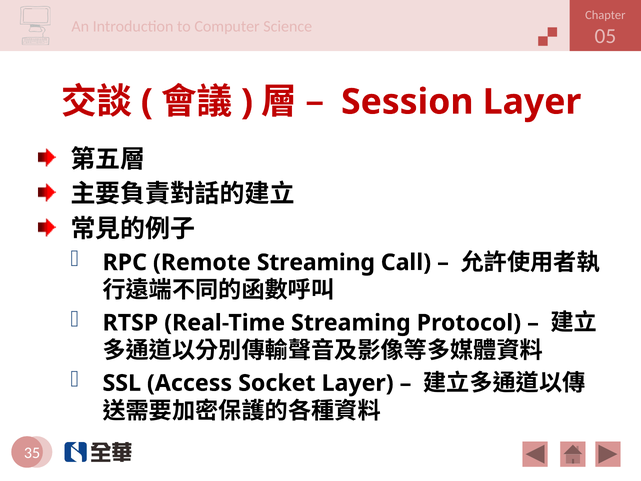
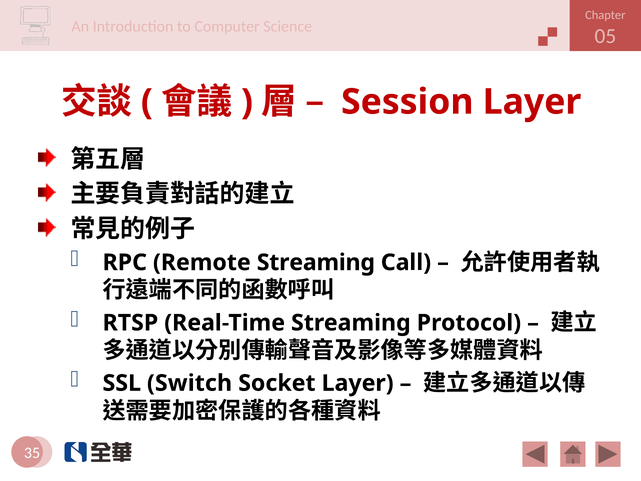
Access: Access -> Switch
